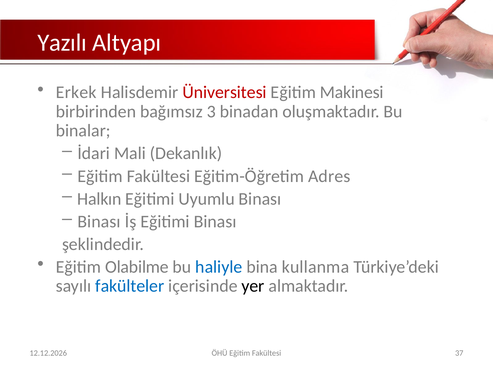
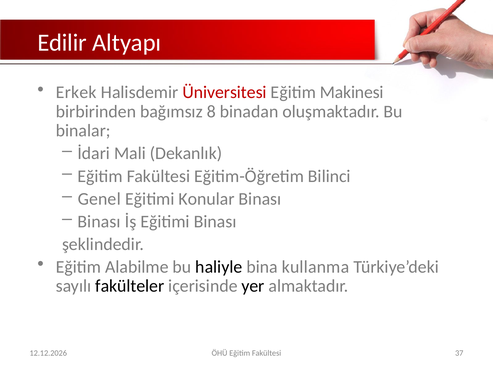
Yazılı: Yazılı -> Edilir
3: 3 -> 8
Adres: Adres -> Bilinci
Halkın: Halkın -> Genel
Uyumlu: Uyumlu -> Konular
Olabilme: Olabilme -> Alabilme
haliyle colour: blue -> black
fakülteler colour: blue -> black
